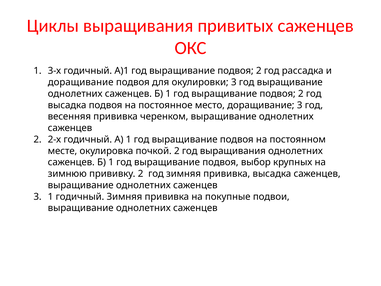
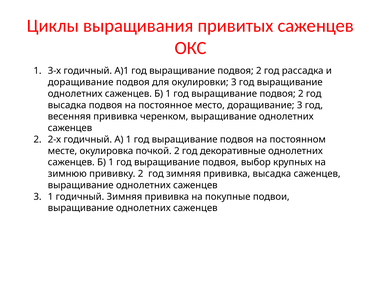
год выращивания: выращивания -> декоративные
